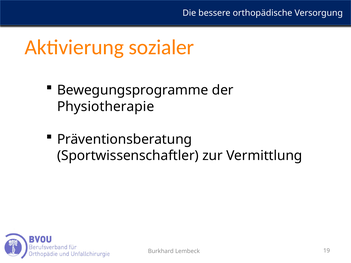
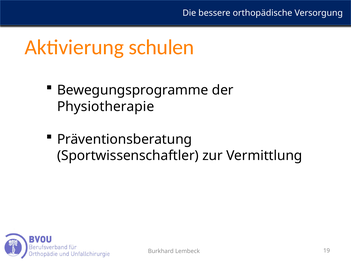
sozialer: sozialer -> schulen
